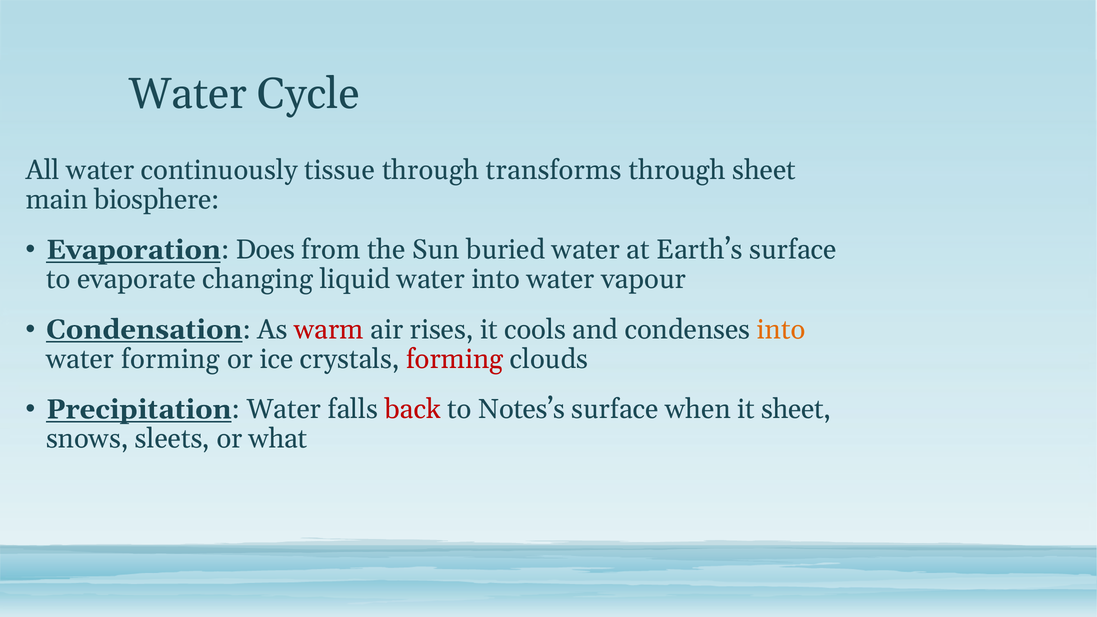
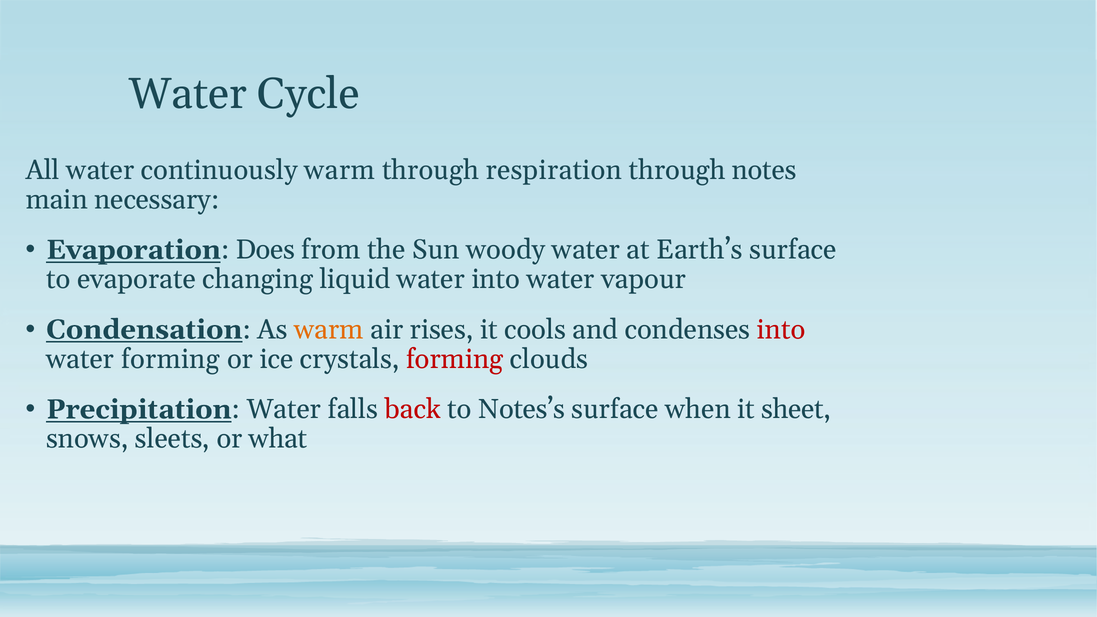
continuously tissue: tissue -> warm
transforms: transforms -> respiration
through sheet: sheet -> notes
biosphere: biosphere -> necessary
buried: buried -> woody
warm at (329, 330) colour: red -> orange
into at (781, 330) colour: orange -> red
